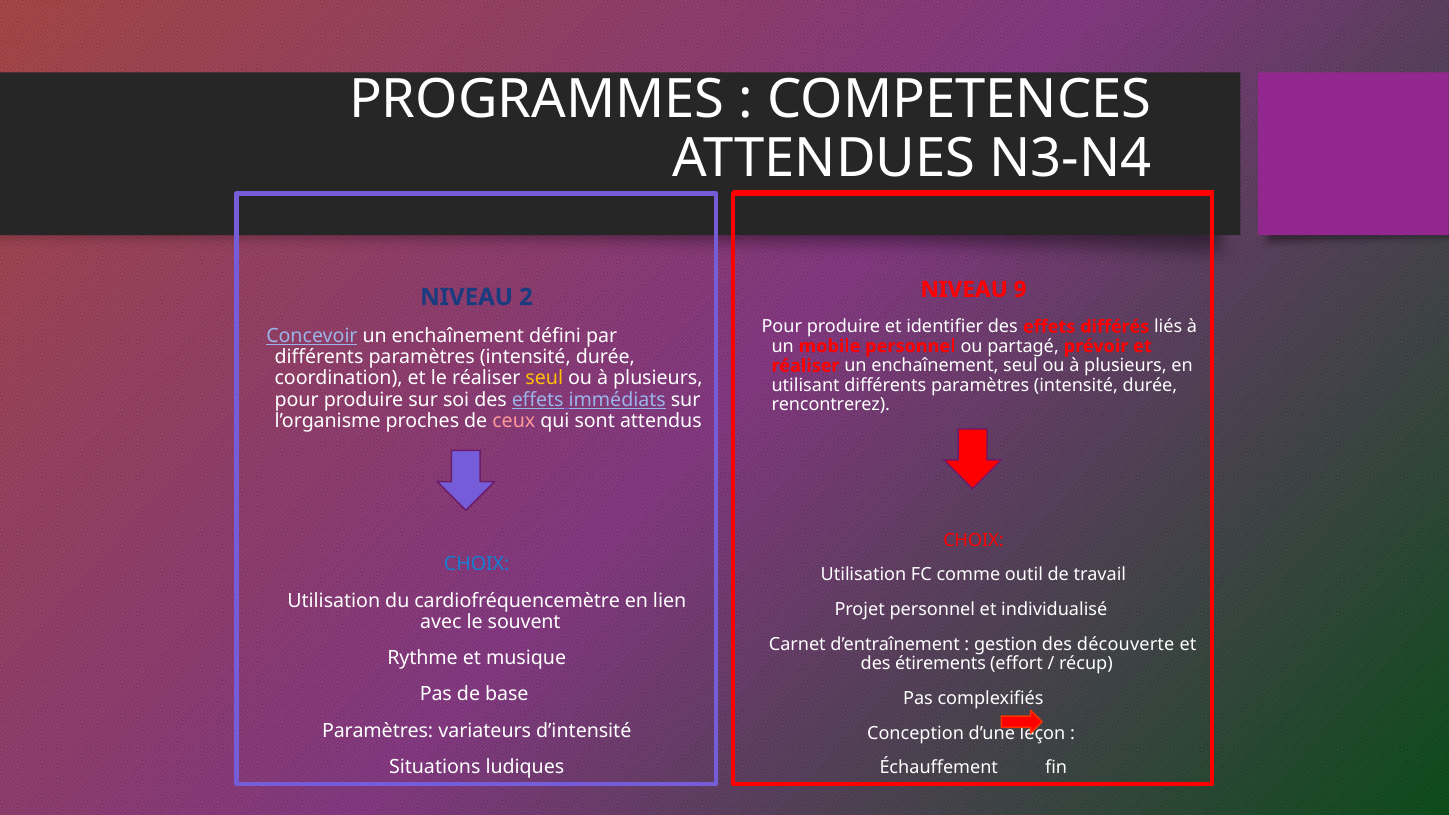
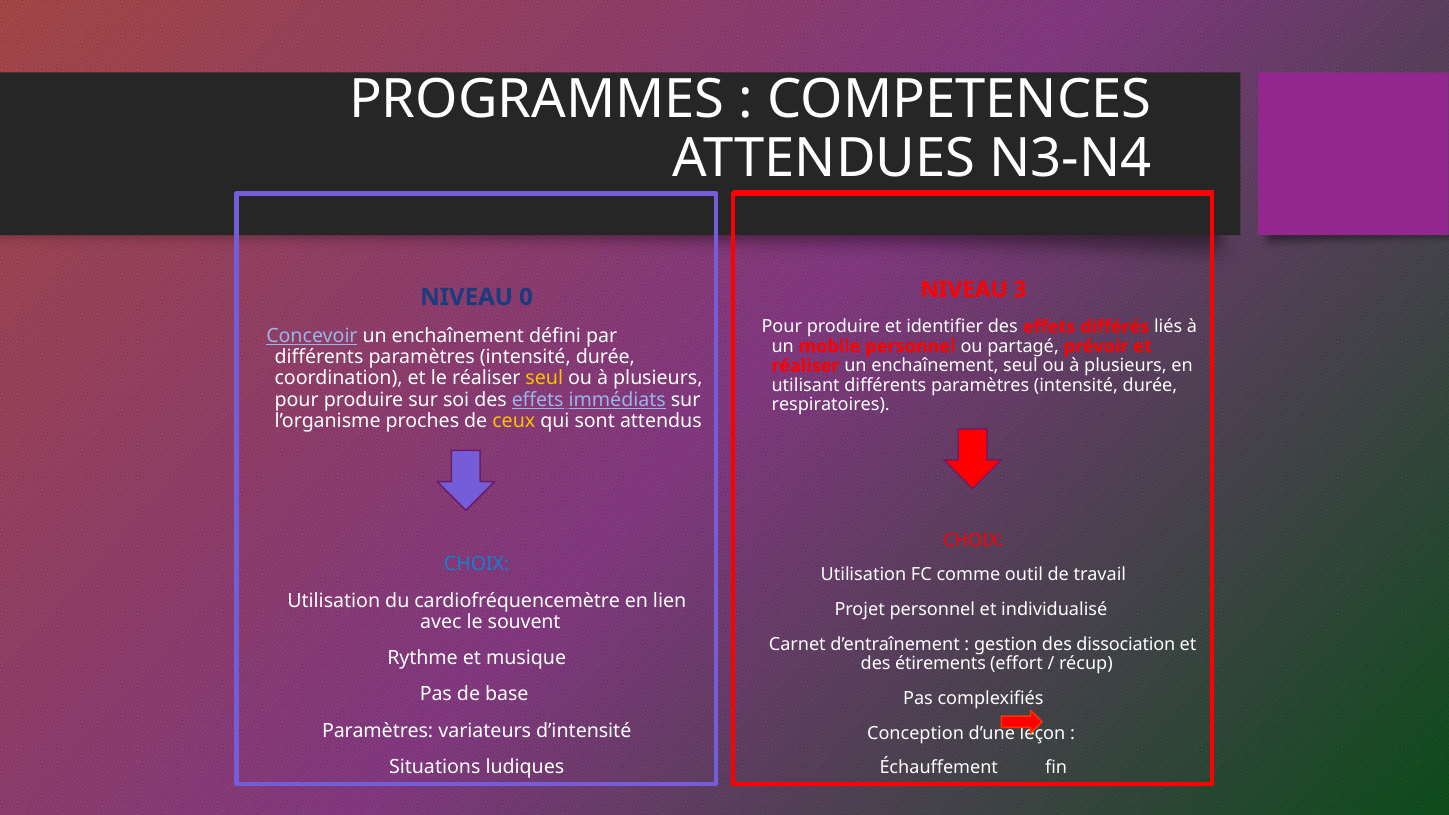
9: 9 -> 3
2: 2 -> 0
rencontrerez: rencontrerez -> respiratoires
ceux colour: pink -> yellow
découverte: découverte -> dissociation
